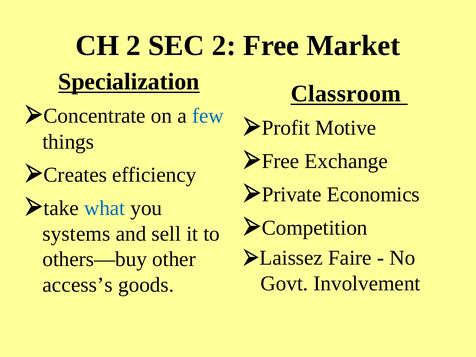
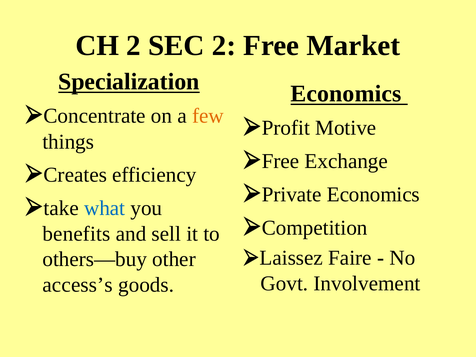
Classroom at (346, 94): Classroom -> Economics
few colour: blue -> orange
systems: systems -> benefits
